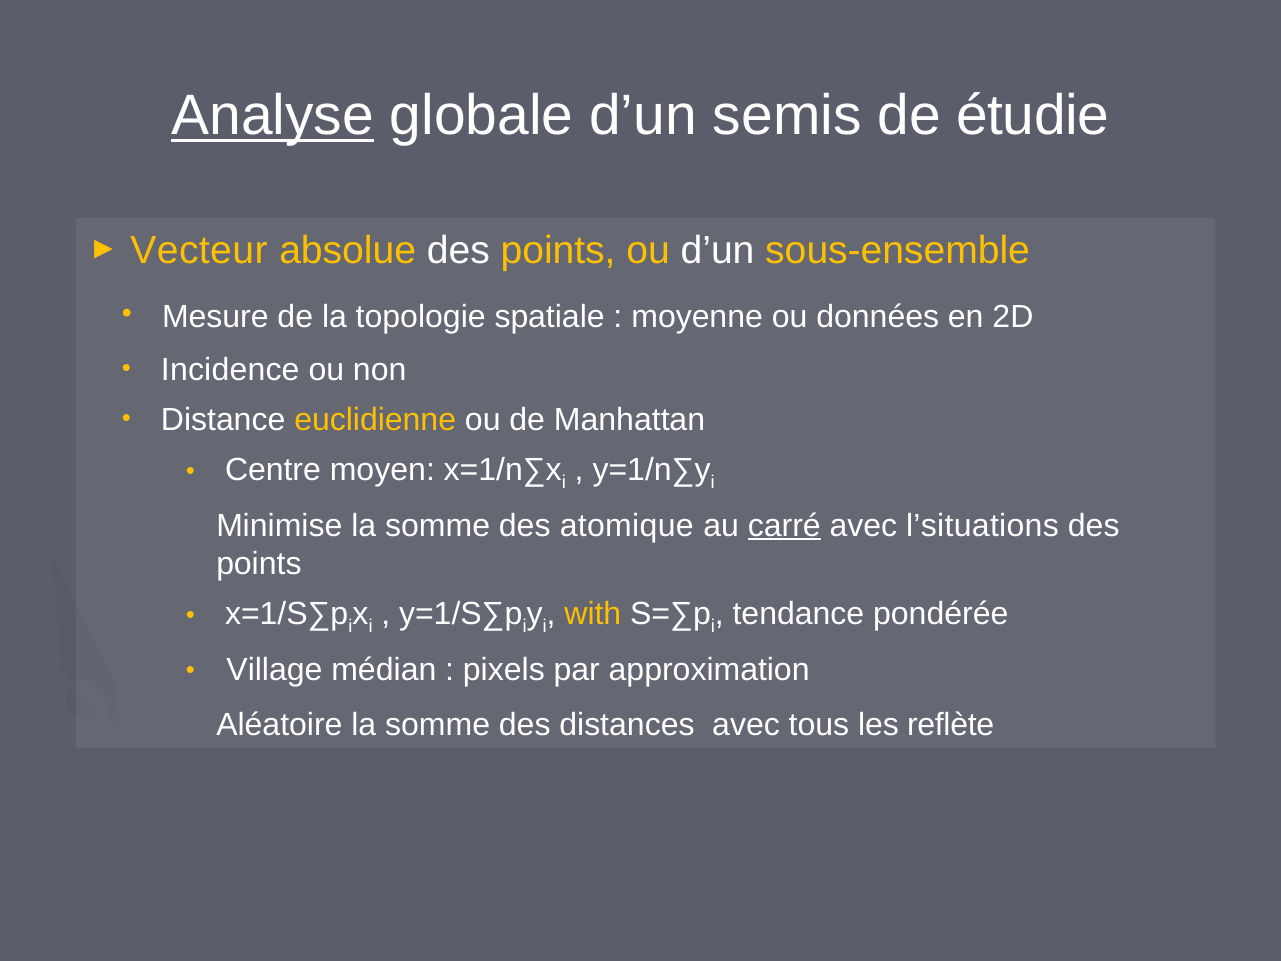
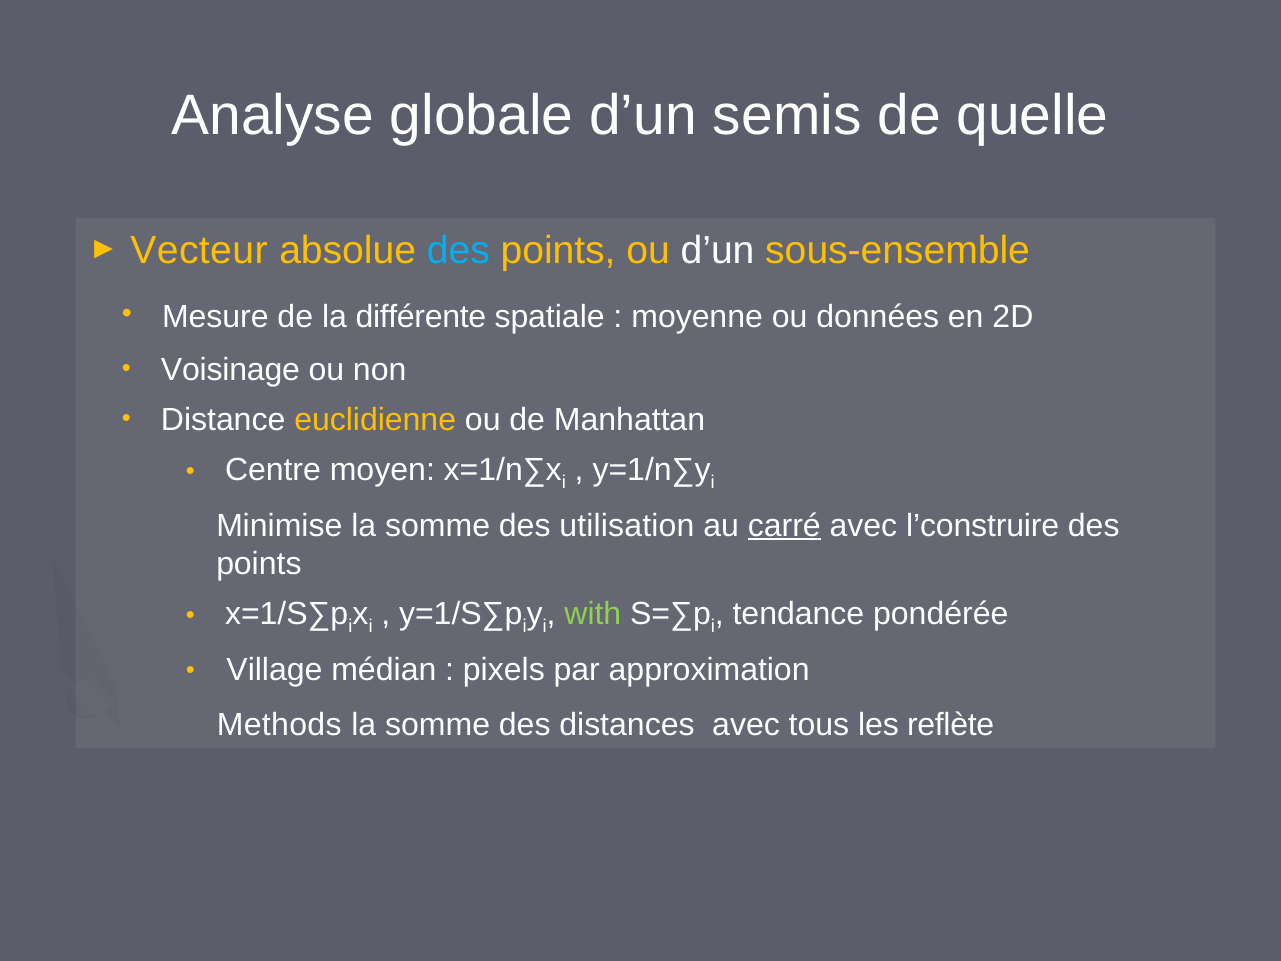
Analyse underline: present -> none
étudie: étudie -> quelle
des at (458, 251) colour: white -> light blue
topologie: topologie -> différente
Incidence: Incidence -> Voisinage
atomique: atomique -> utilisation
l’situations: l’situations -> l’construire
with colour: yellow -> light green
Aléatoire: Aléatoire -> Methods
